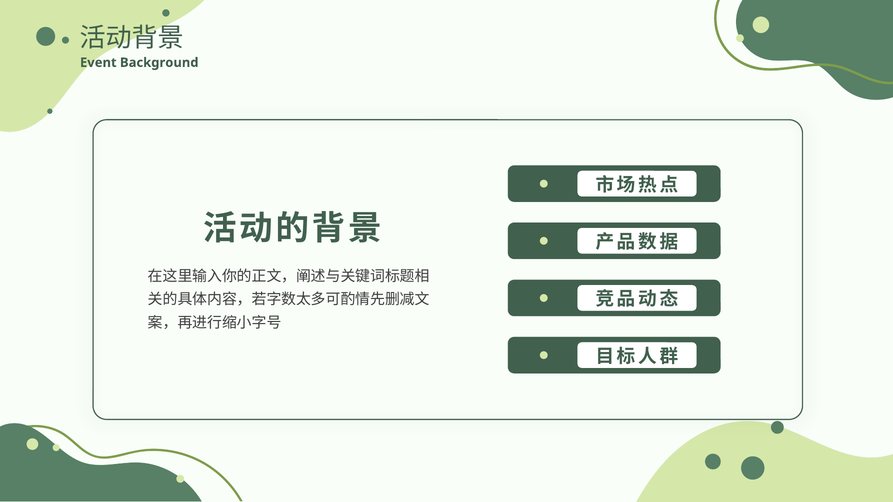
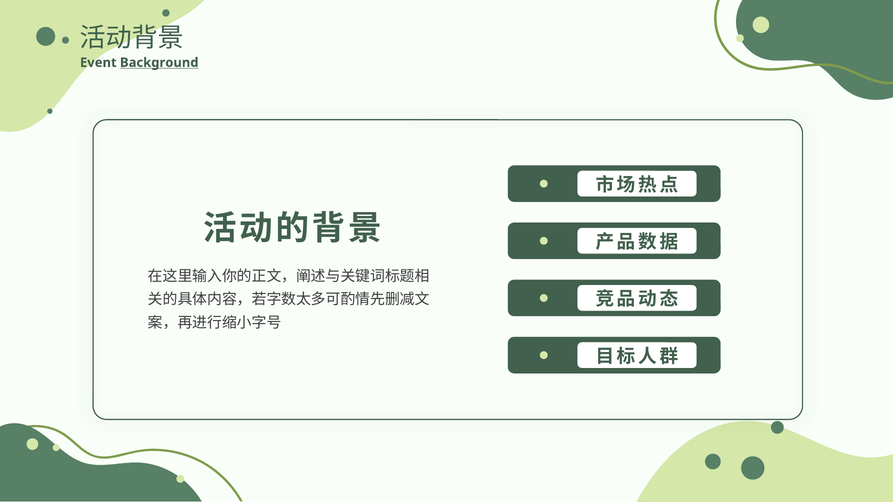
Background underline: none -> present
